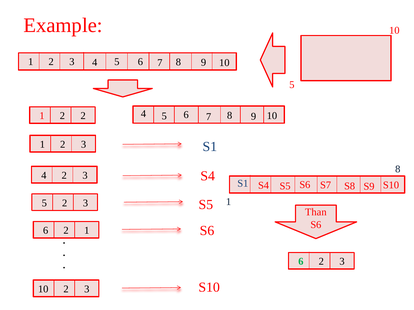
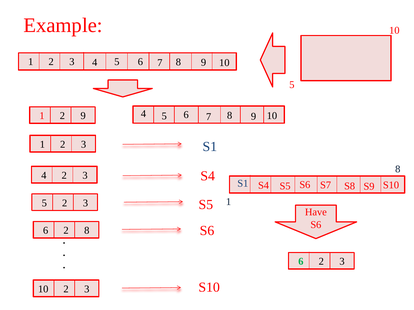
2 2: 2 -> 9
Than: Than -> Have
6 2 1: 1 -> 8
